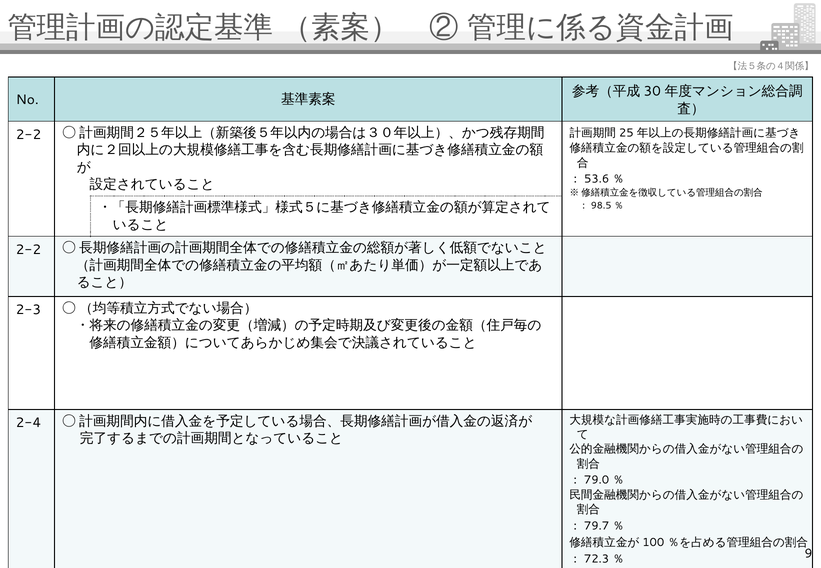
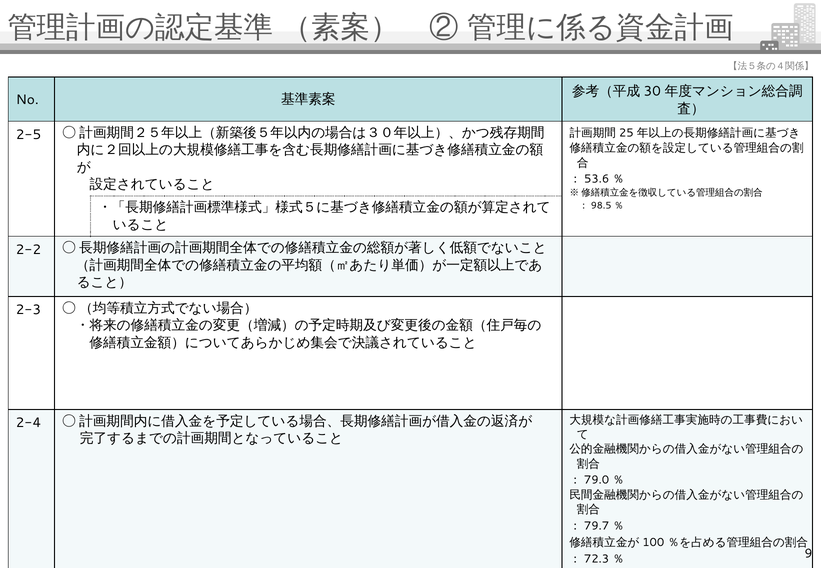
2-2 at (29, 135): 2-2 -> 2-5
